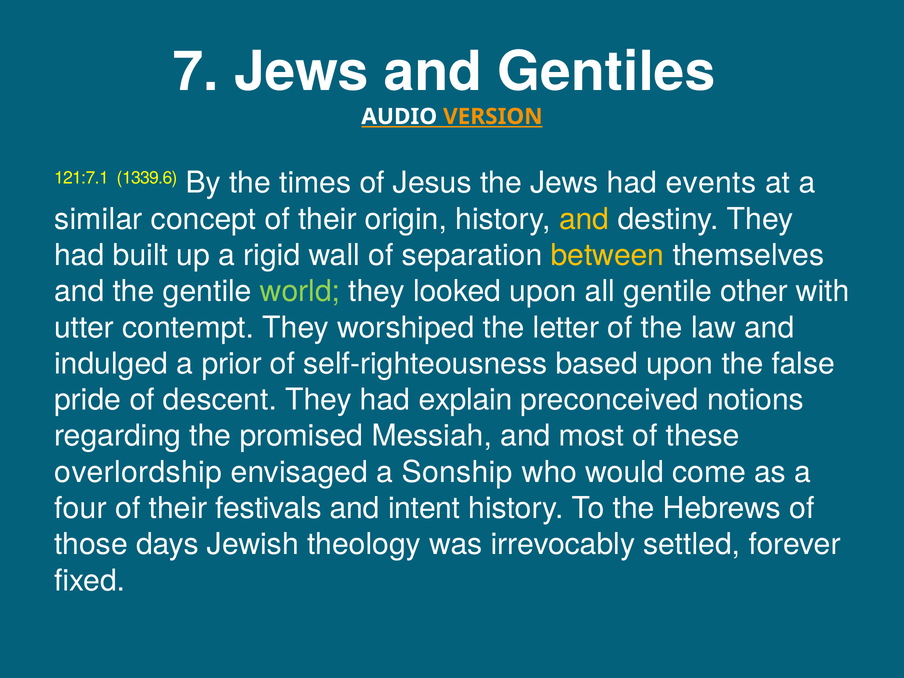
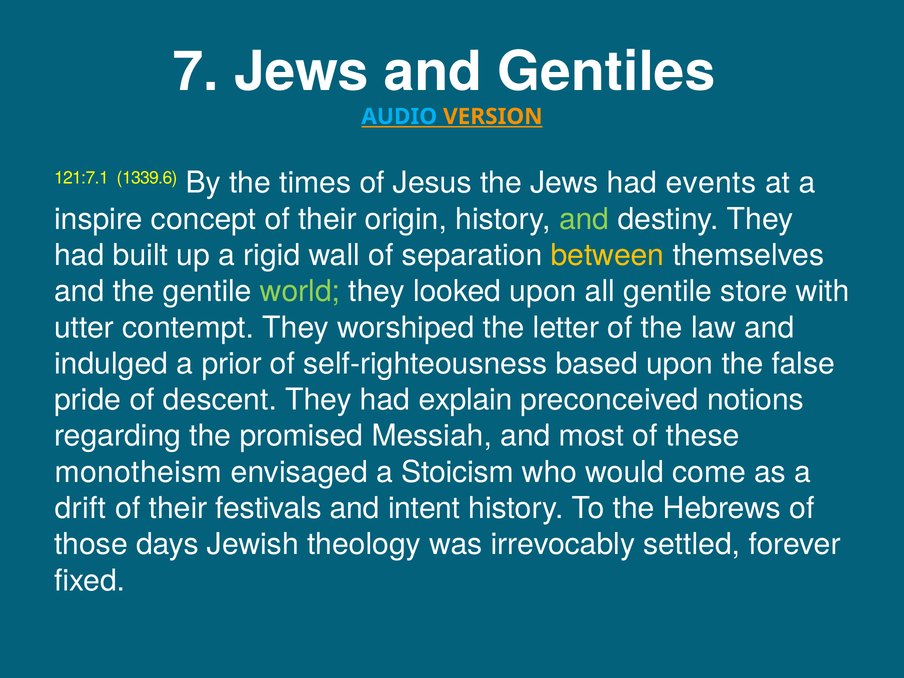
AUDIO colour: white -> light blue
similar: similar -> inspire
and at (584, 219) colour: yellow -> light green
other: other -> store
overlordship: overlordship -> monotheism
Sonship: Sonship -> Stoicism
four: four -> drift
